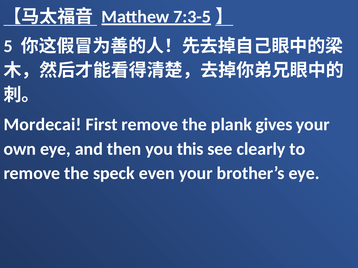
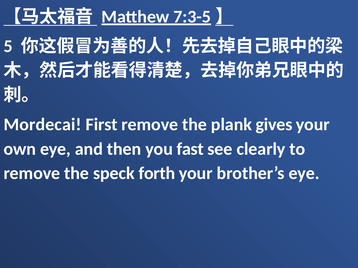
this: this -> fast
even: even -> forth
